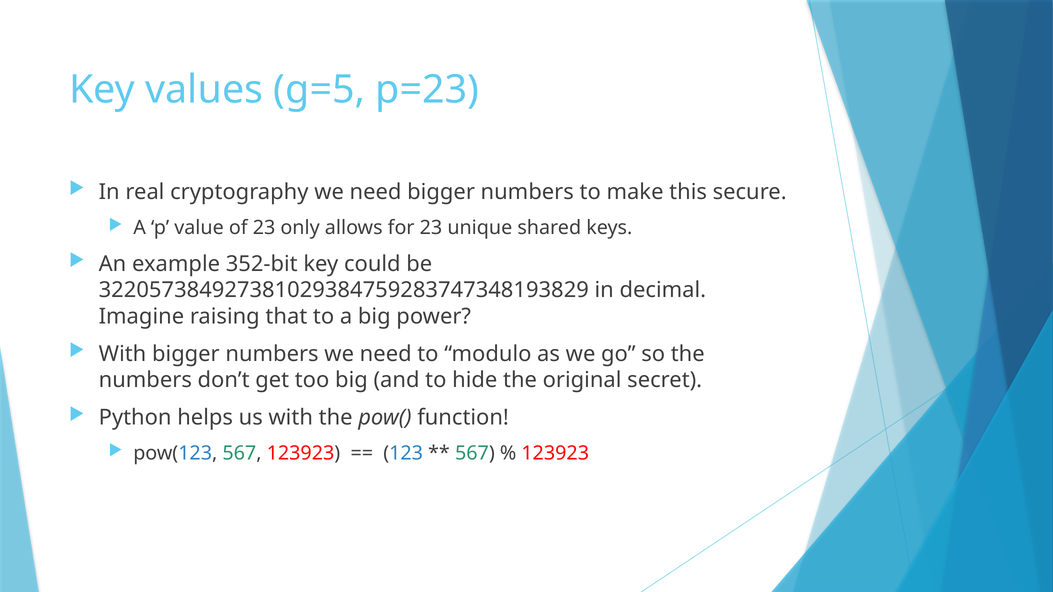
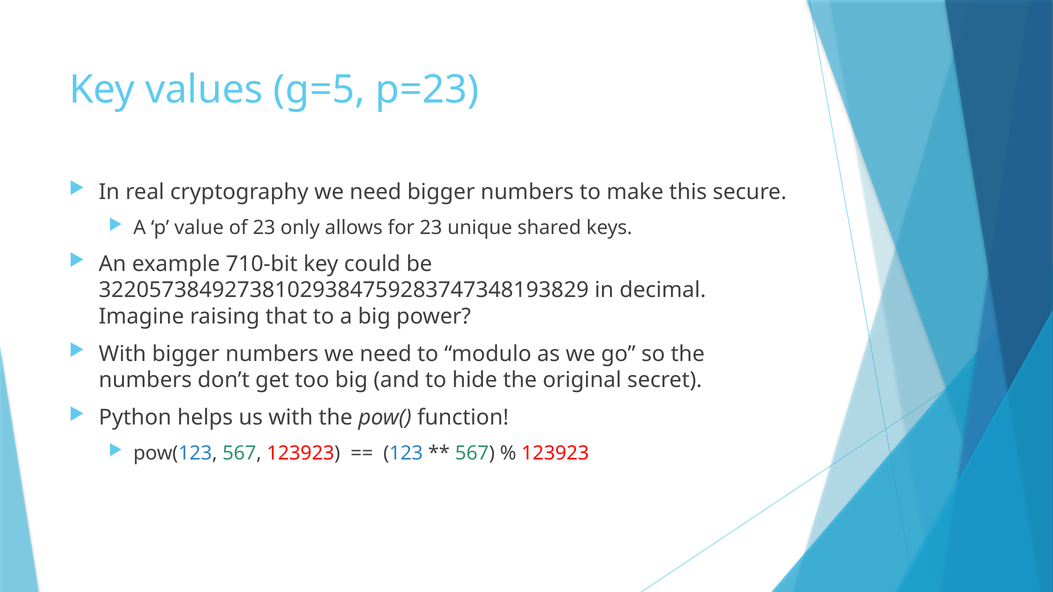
352-bit: 352-bit -> 710-bit
